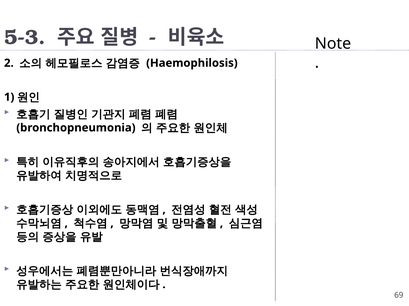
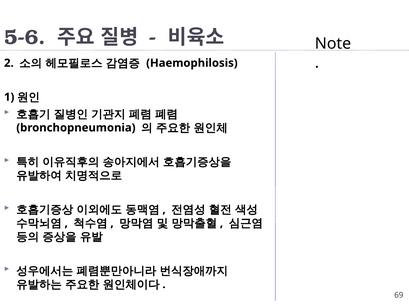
5-3: 5-3 -> 5-6
